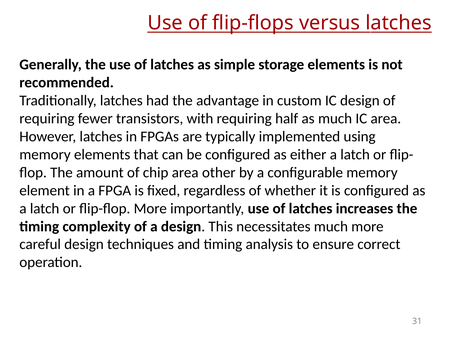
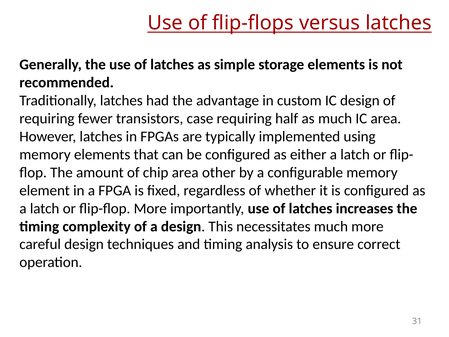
with: with -> case
